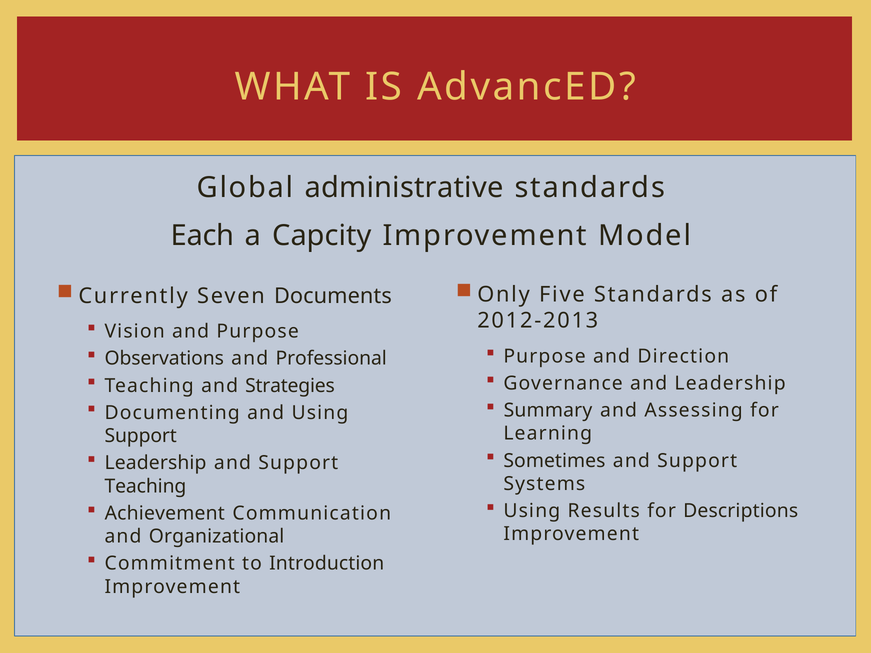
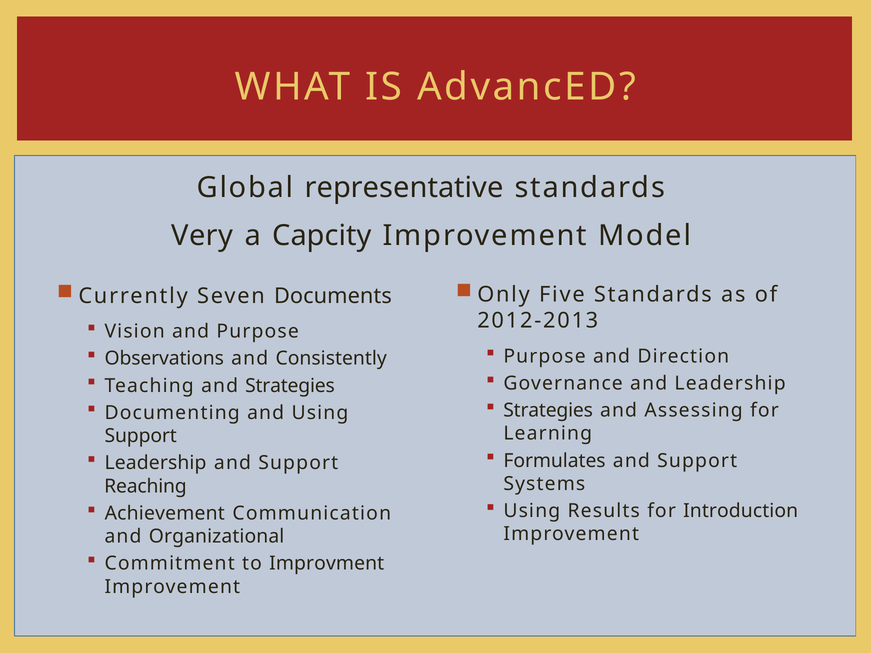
administrative: administrative -> representative
Each: Each -> Very
Professional: Professional -> Consistently
Summary at (548, 411): Summary -> Strategies
Sometimes: Sometimes -> Formulates
Teaching at (145, 486): Teaching -> Reaching
Descriptions: Descriptions -> Introduction
Introduction: Introduction -> Improvment
